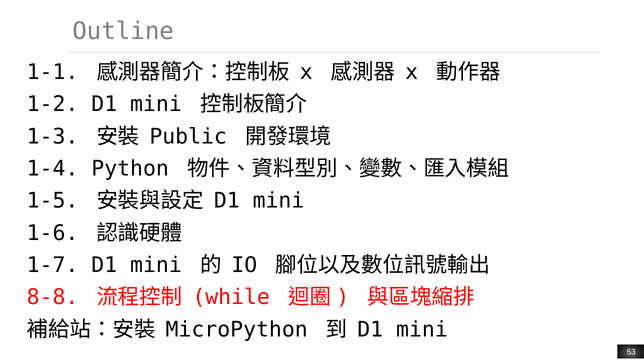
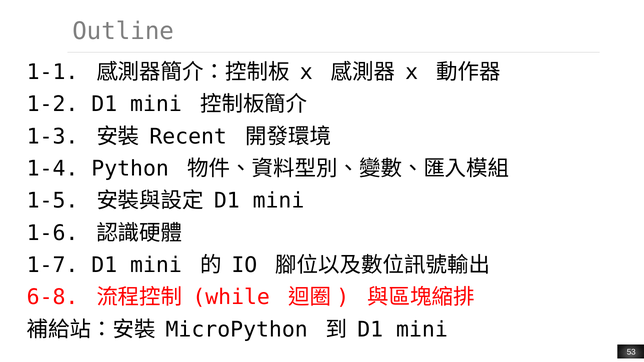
Public: Public -> Recent
8-8: 8-8 -> 6-8
